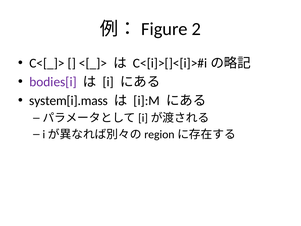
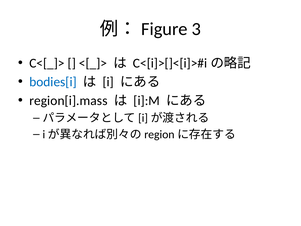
2: 2 -> 3
bodies[i colour: purple -> blue
system[i].mass: system[i].mass -> region[i].mass
